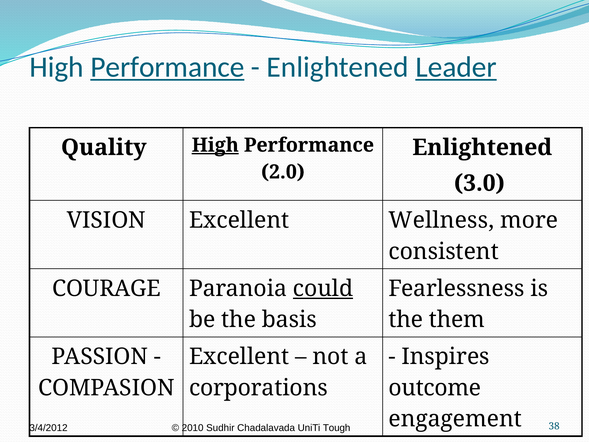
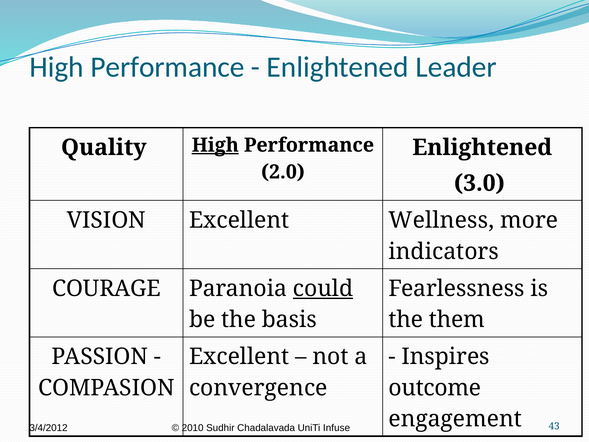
Performance at (167, 67) underline: present -> none
Leader underline: present -> none
consistent: consistent -> indicators
corporations: corporations -> convergence
38: 38 -> 43
Tough: Tough -> Infuse
